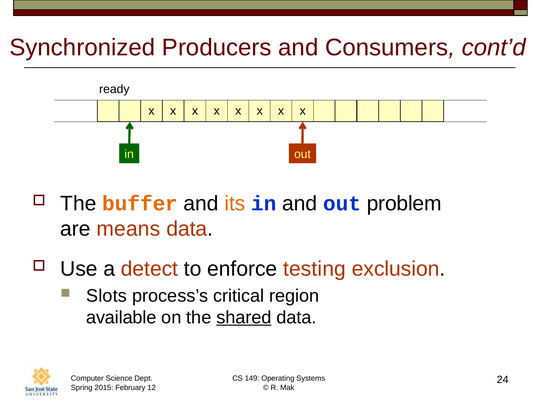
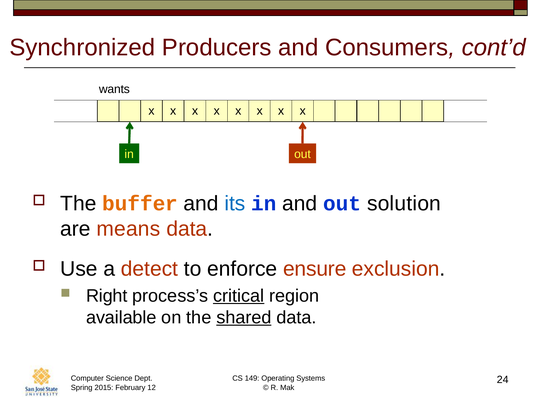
ready: ready -> wants
its colour: orange -> blue
problem: problem -> solution
testing: testing -> ensure
Slots: Slots -> Right
critical underline: none -> present
